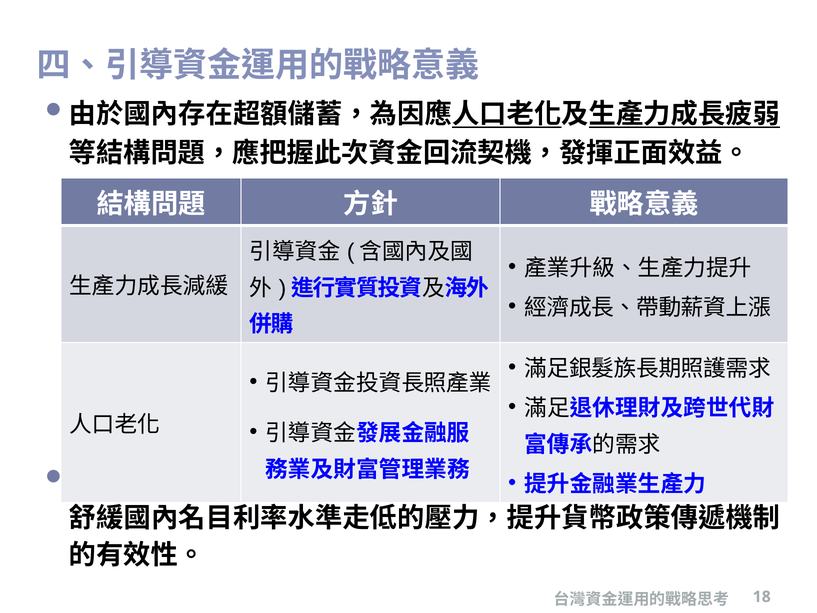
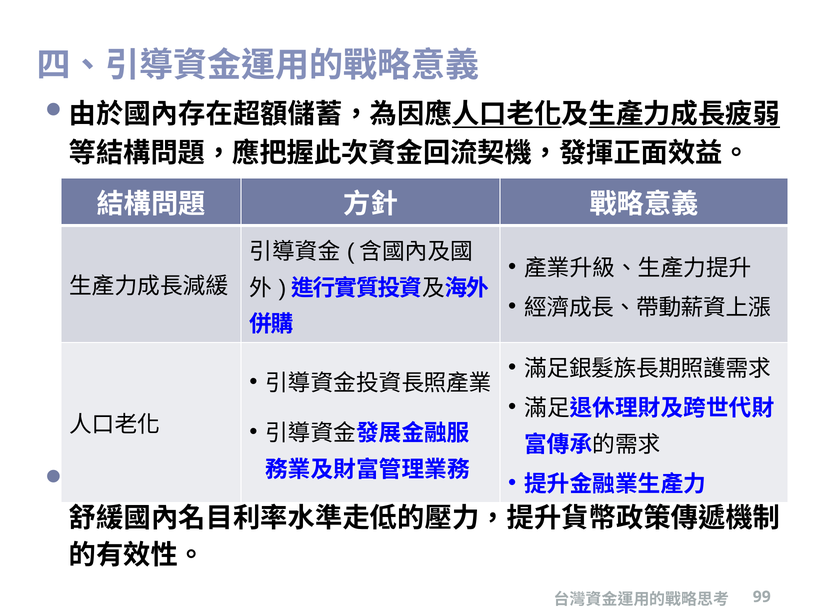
18: 18 -> 99
